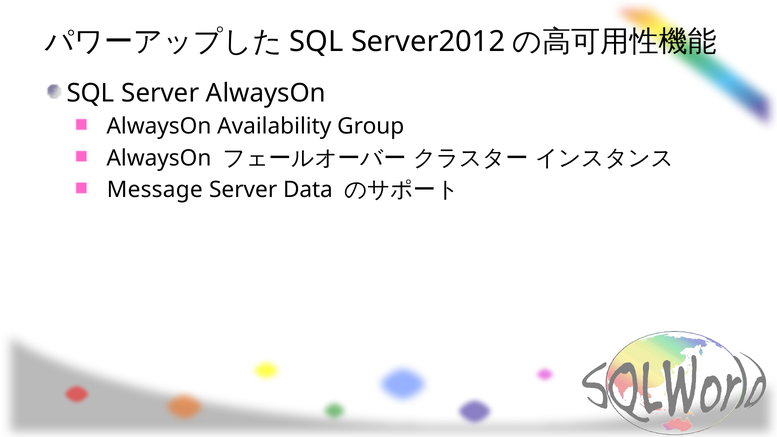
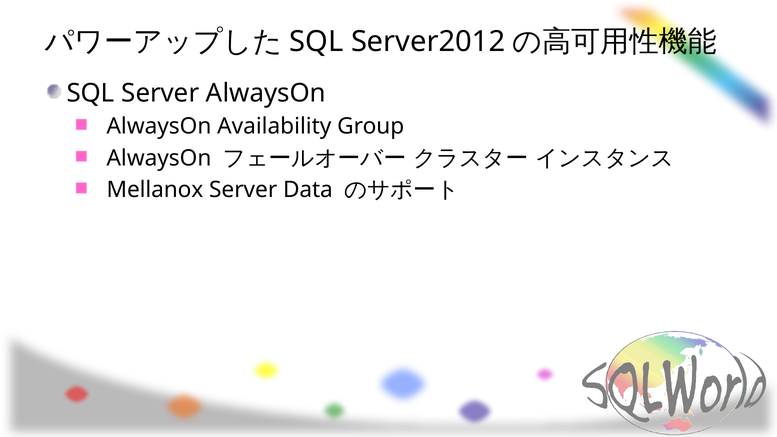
Message: Message -> Mellanox
